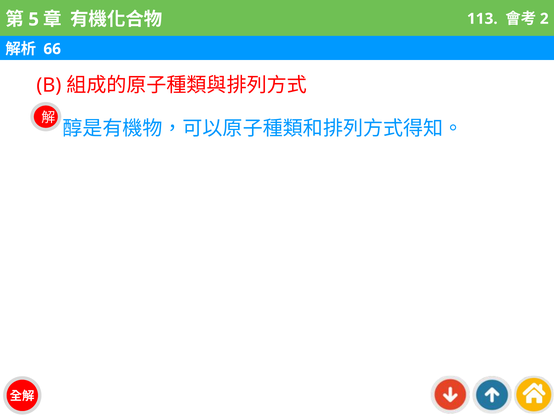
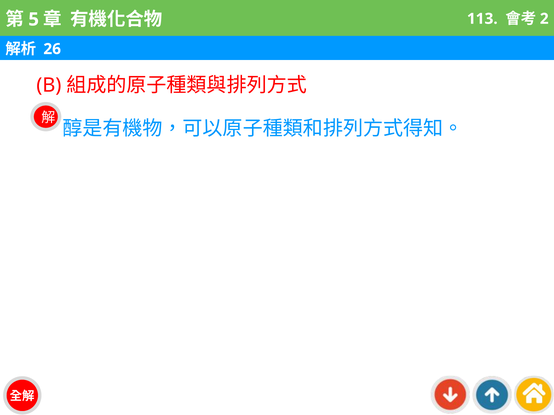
66: 66 -> 26
